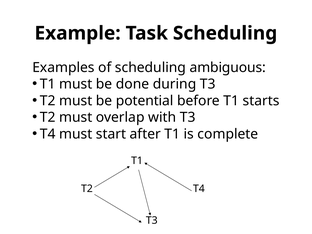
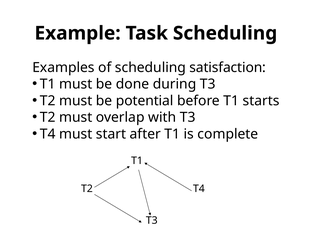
ambiguous: ambiguous -> satisfaction
